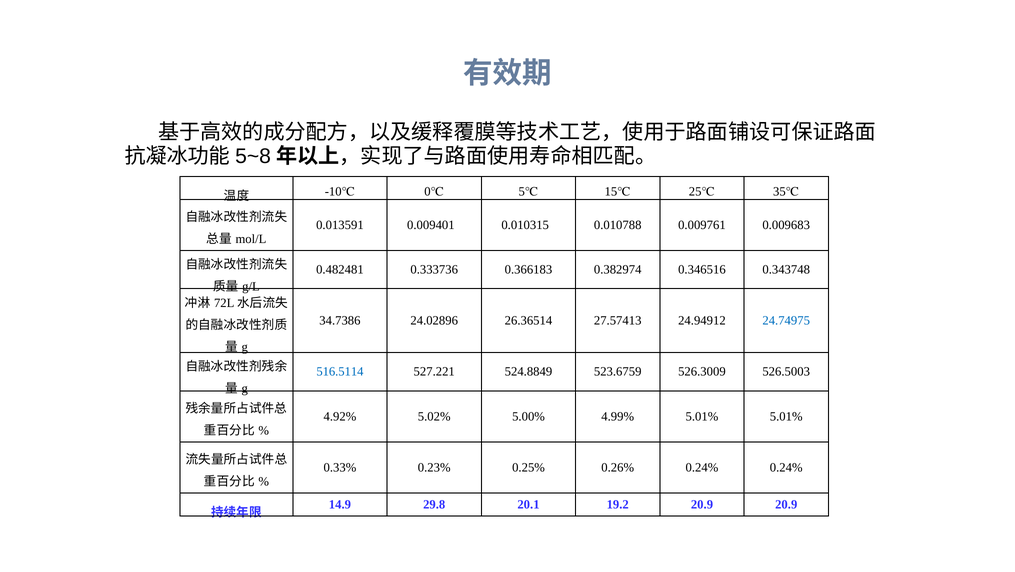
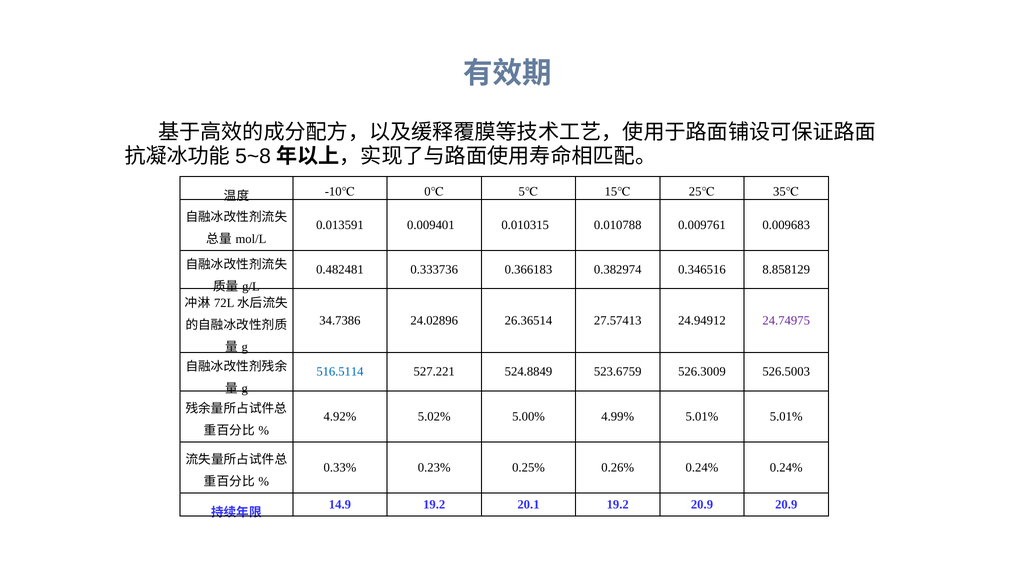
0.343748: 0.343748 -> 8.858129
24.74975 colour: blue -> purple
14.9 29.8: 29.8 -> 19.2
